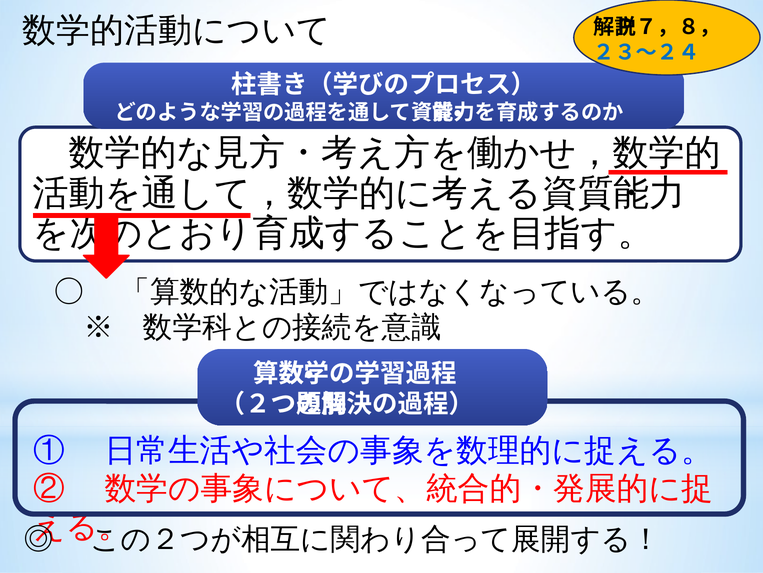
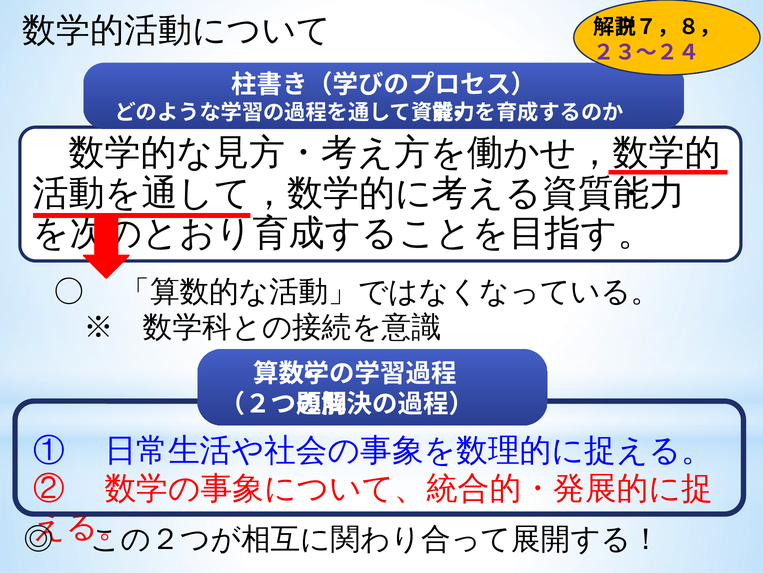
２３～２４ colour: blue -> purple
